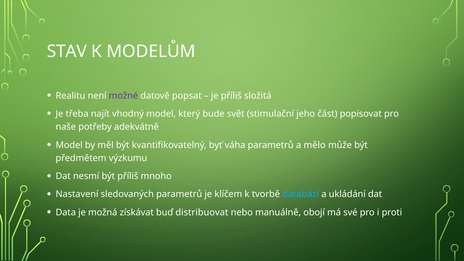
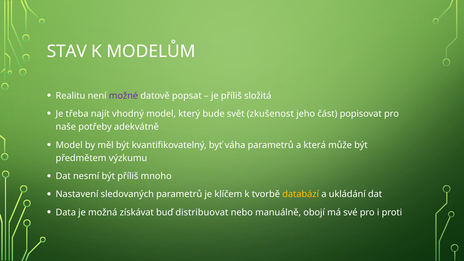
stimulační: stimulační -> zkušenost
mělo: mělo -> která
databází colour: light blue -> yellow
